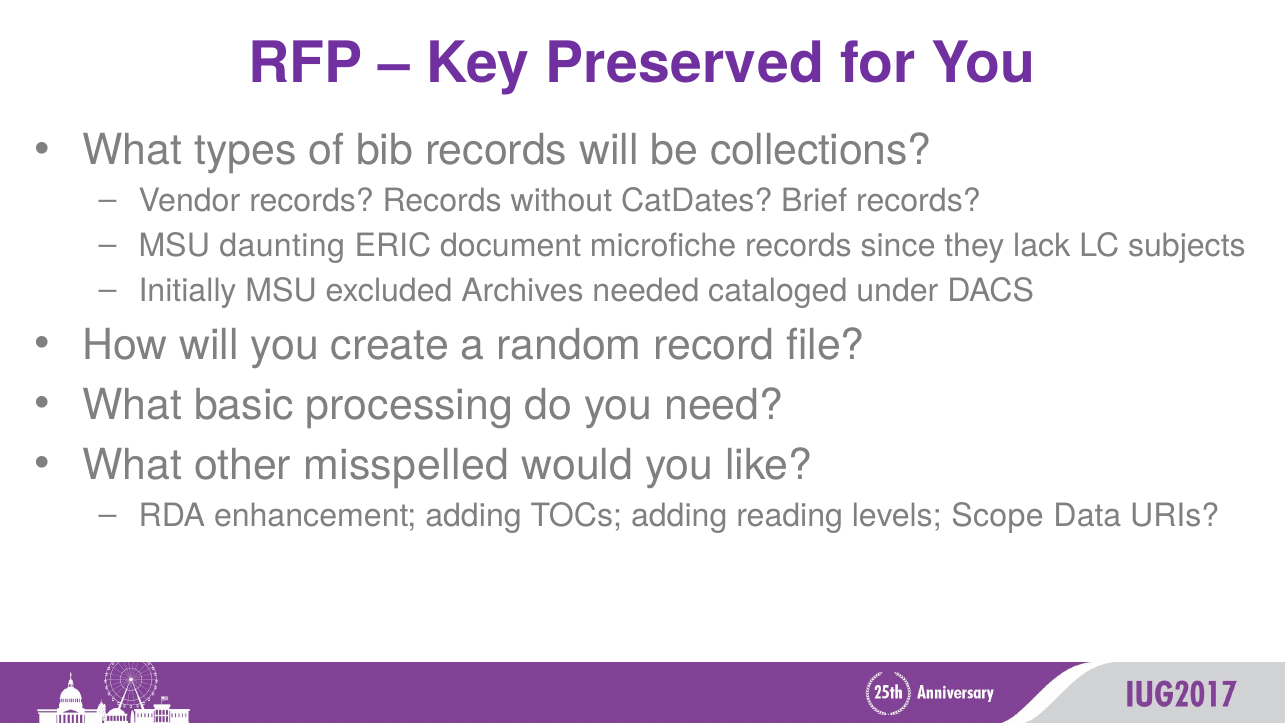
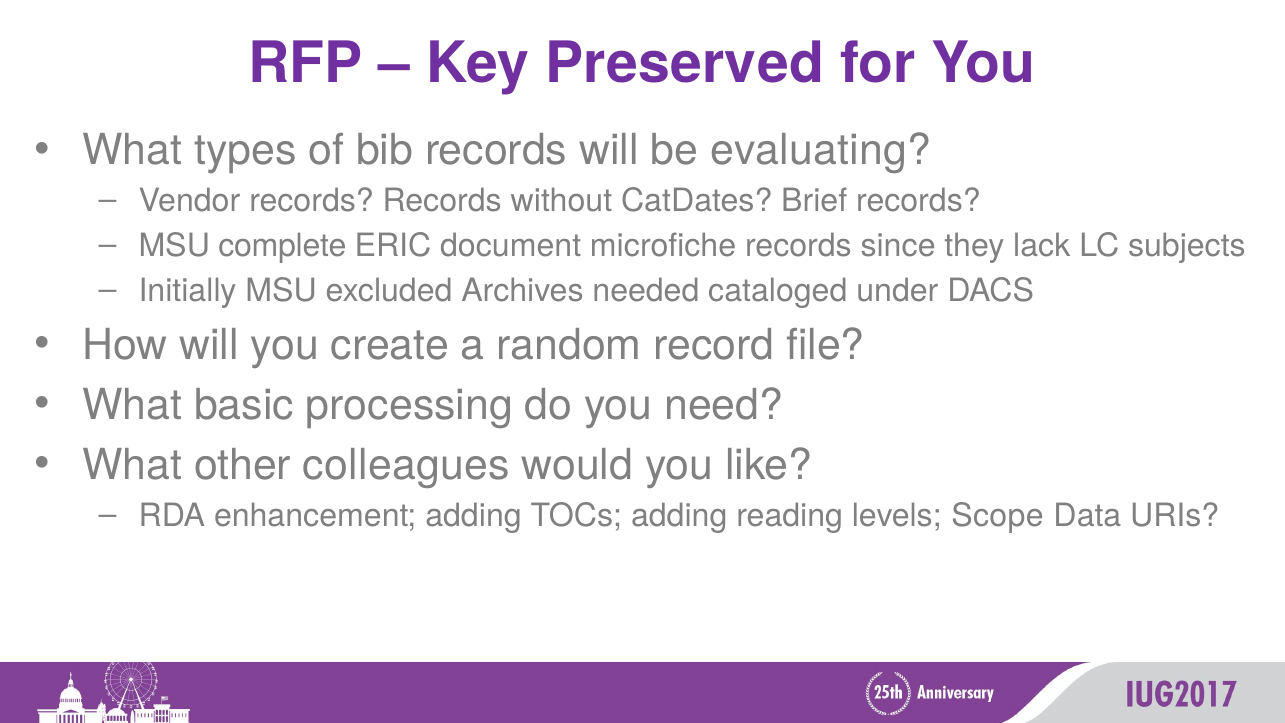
collections: collections -> evaluating
daunting: daunting -> complete
misspelled: misspelled -> colleagues
